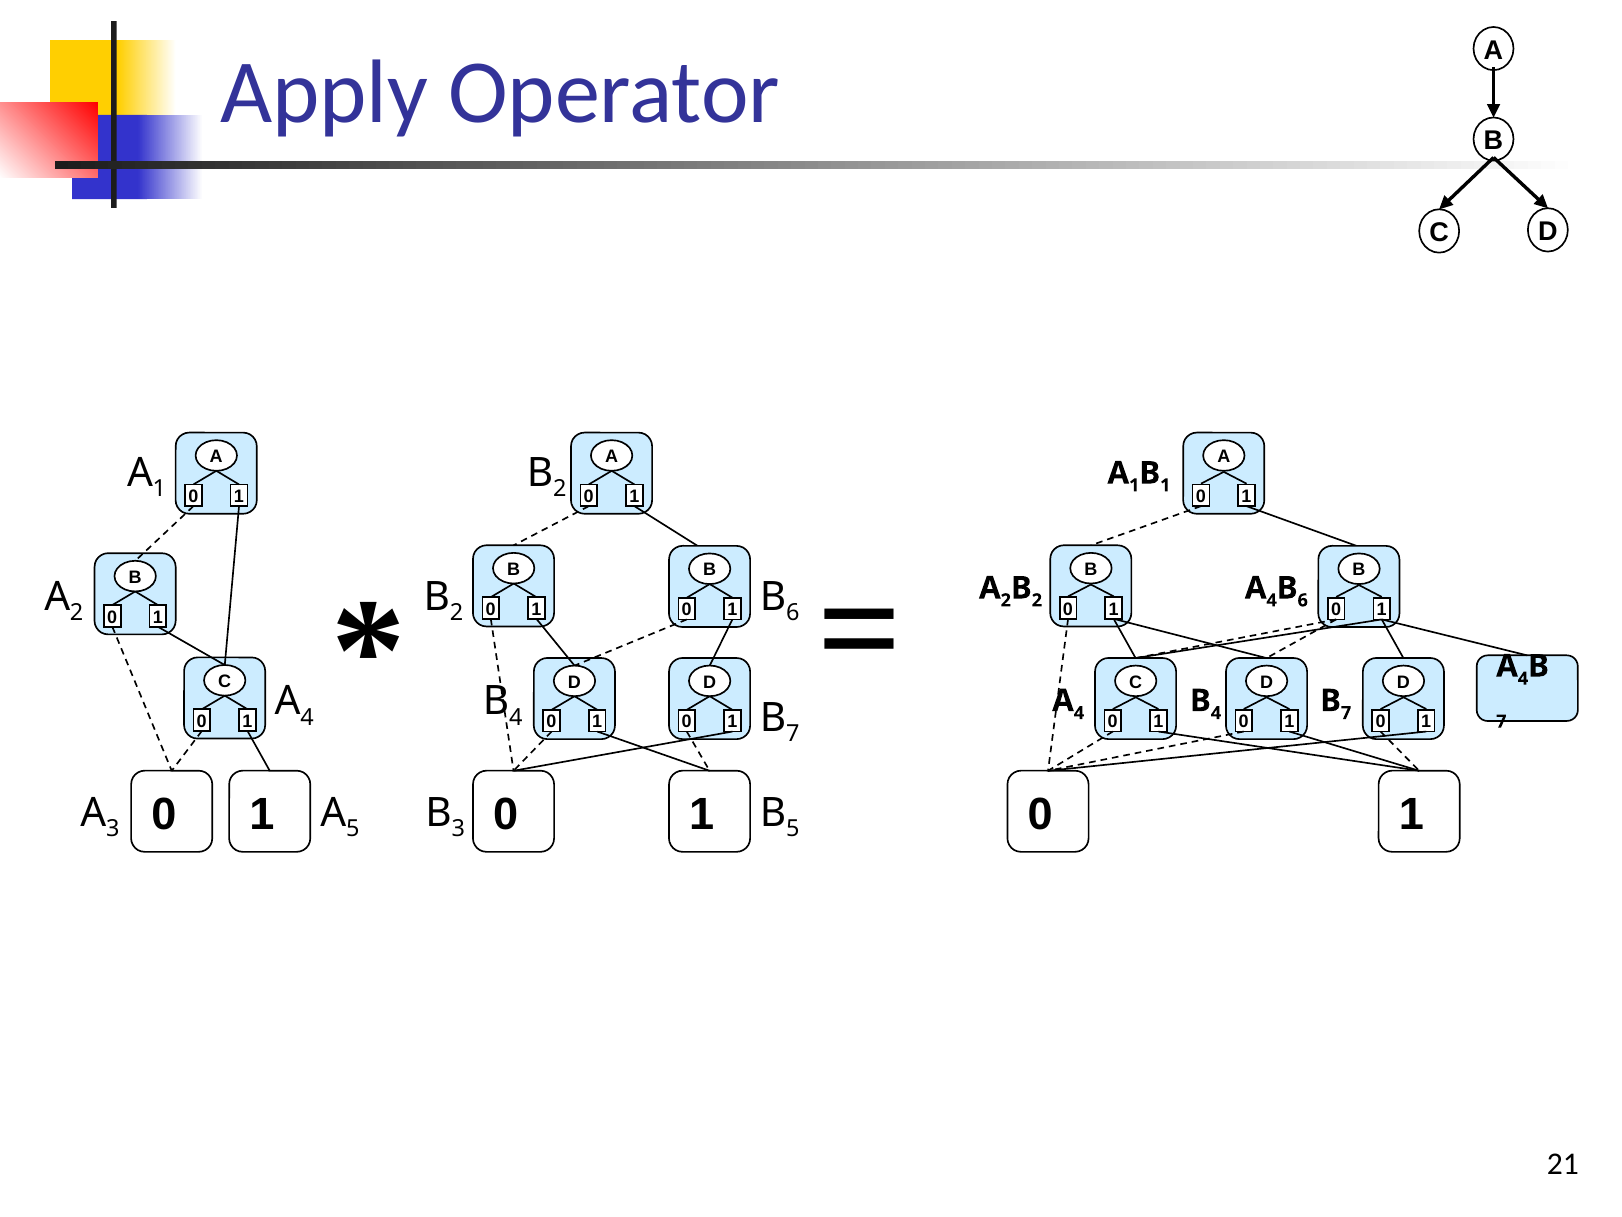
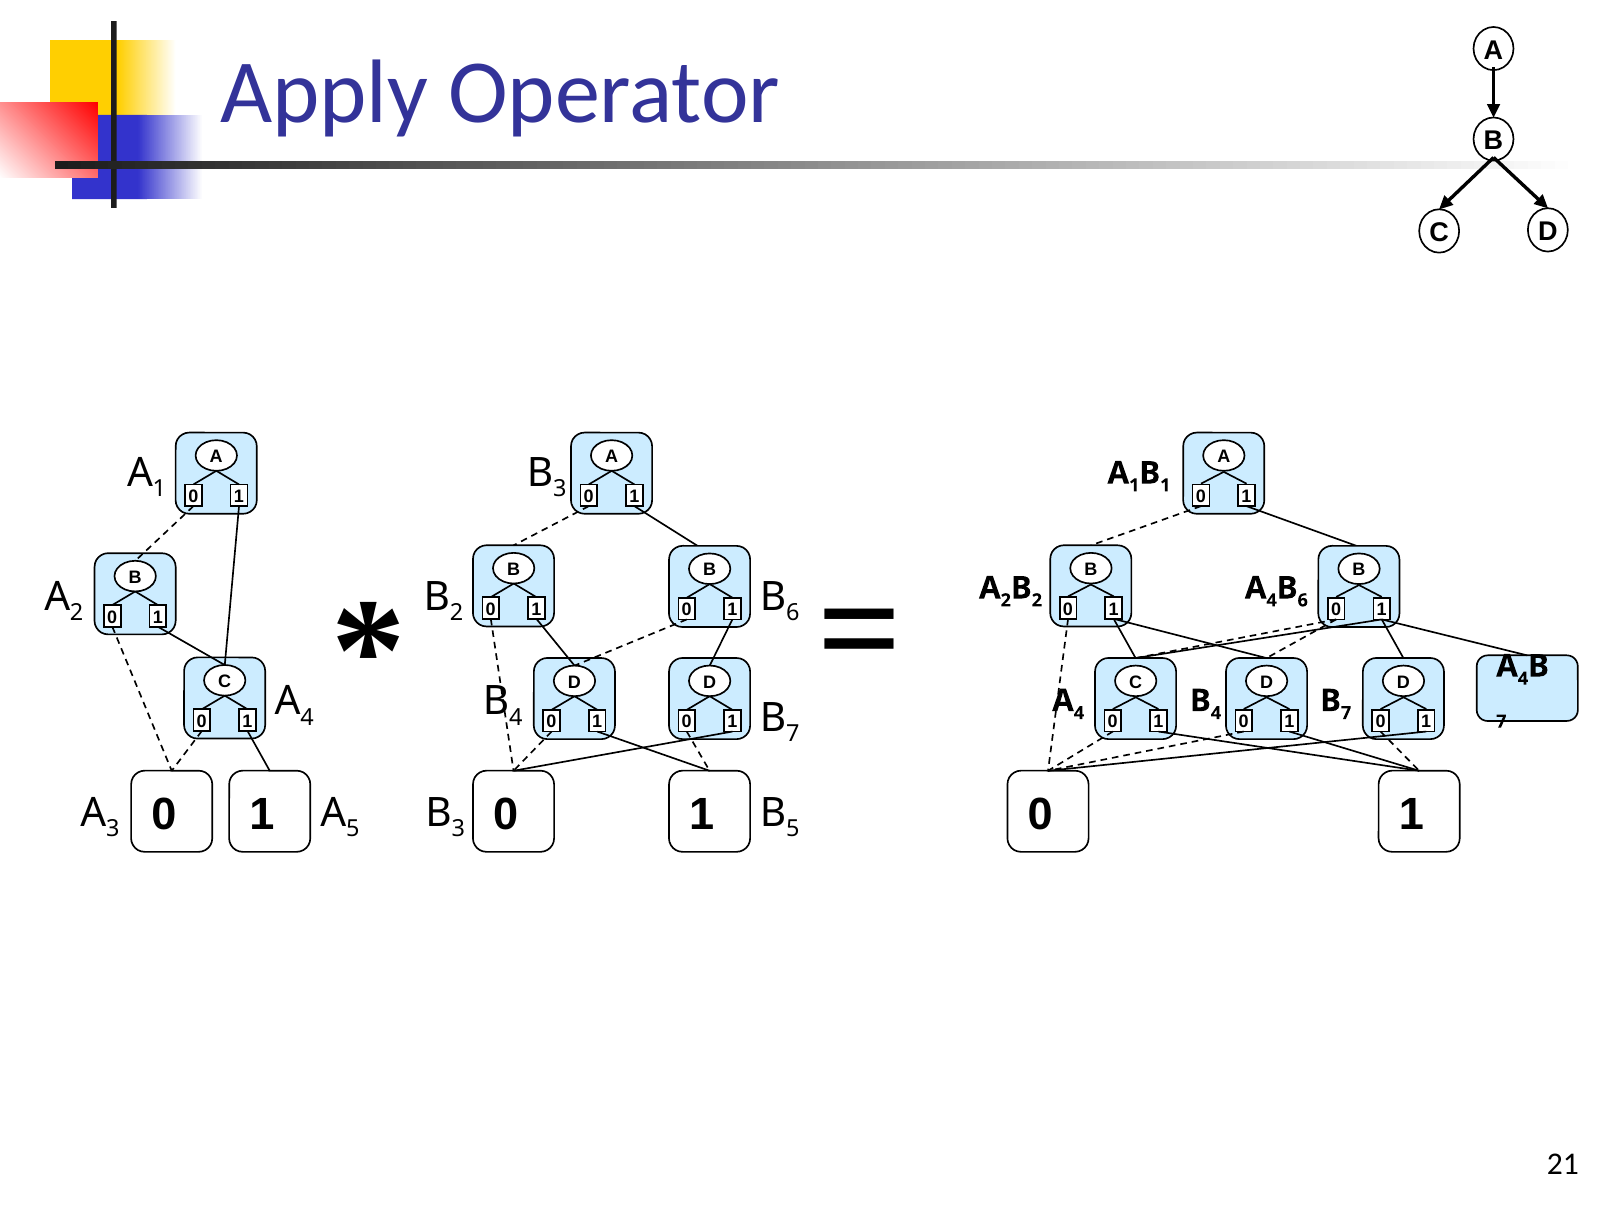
2 at (560, 489): 2 -> 3
